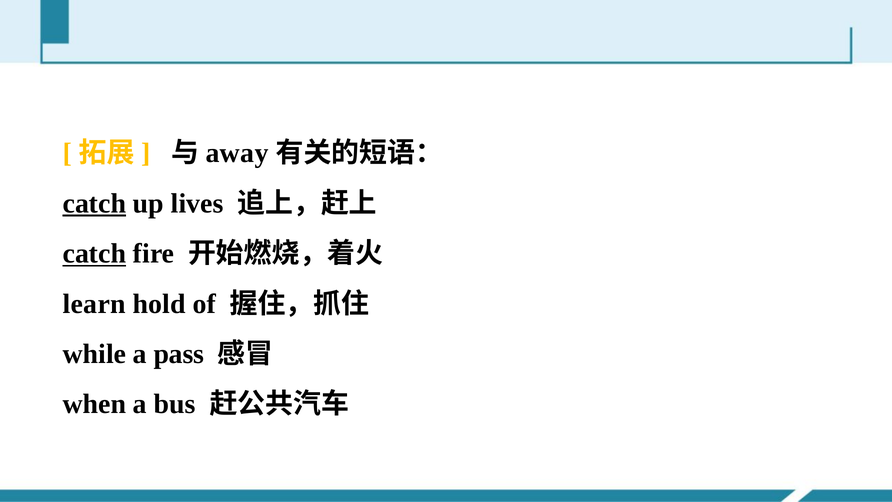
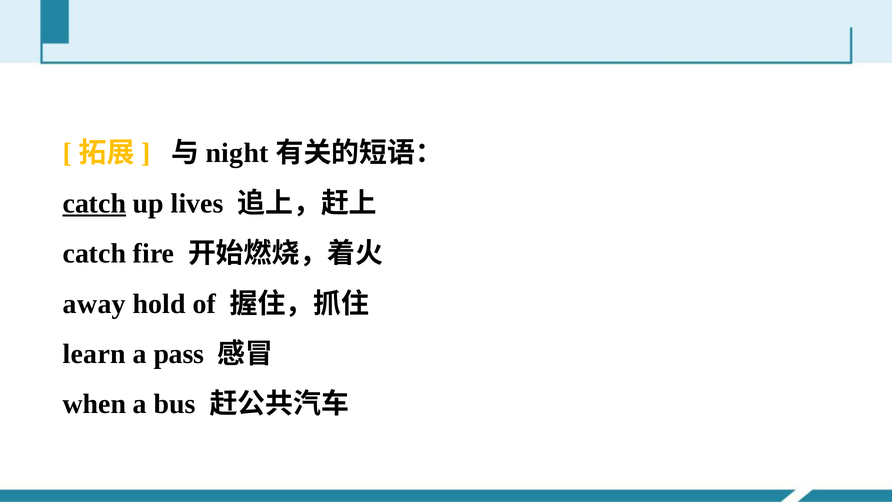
away: away -> night
catch at (94, 254) underline: present -> none
learn: learn -> away
while: while -> learn
